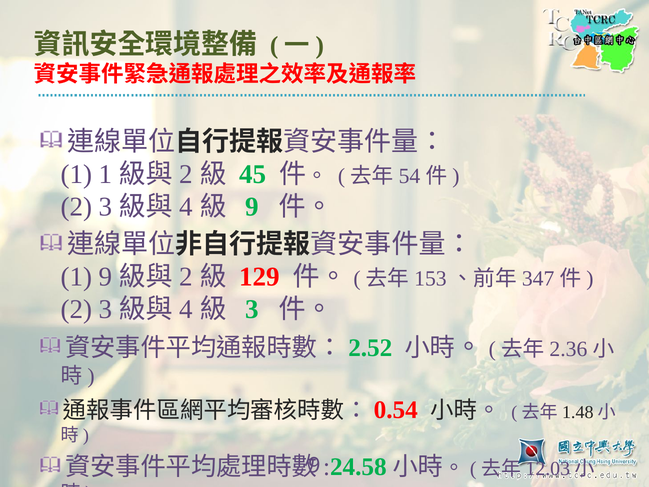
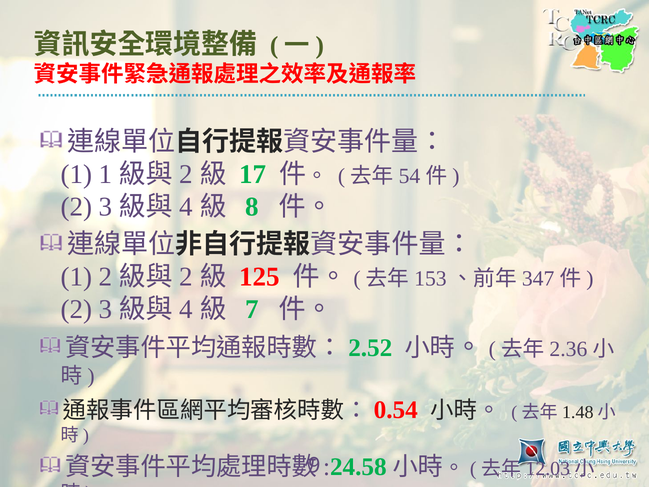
45: 45 -> 17
9 at (252, 207): 9 -> 8
1 9: 9 -> 2
129: 129 -> 125
3 at (252, 309): 3 -> 7
